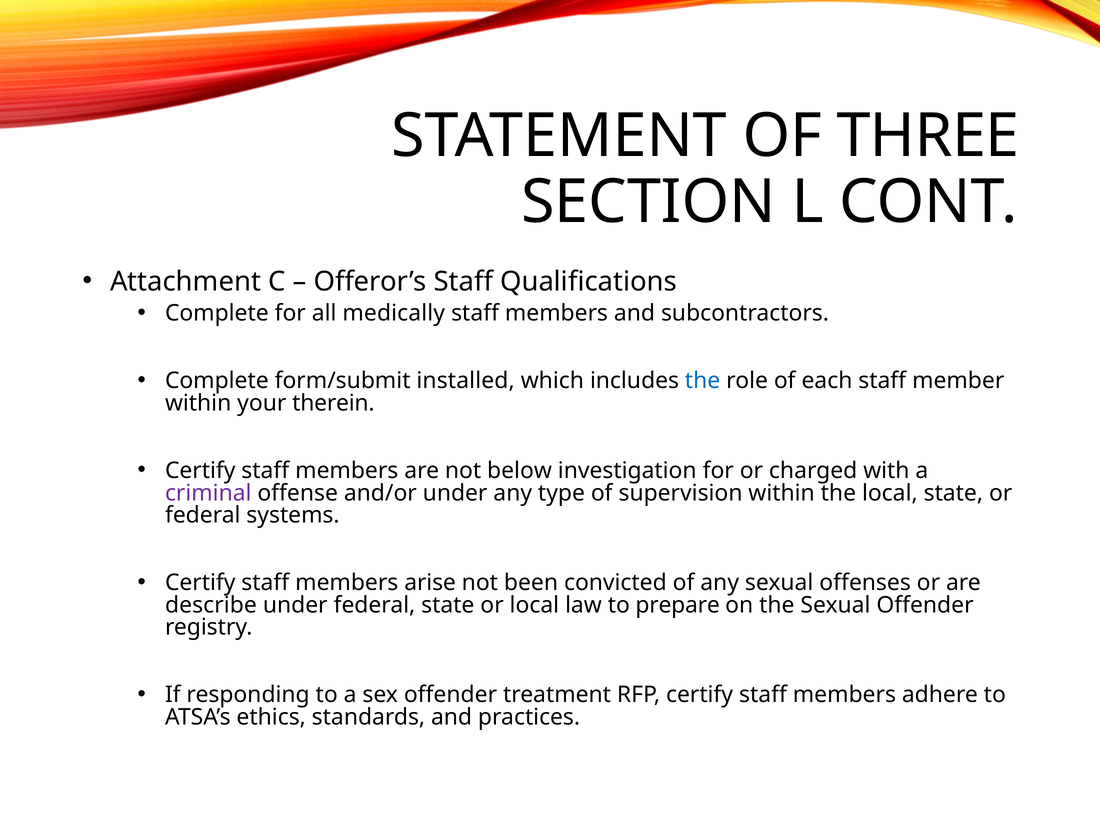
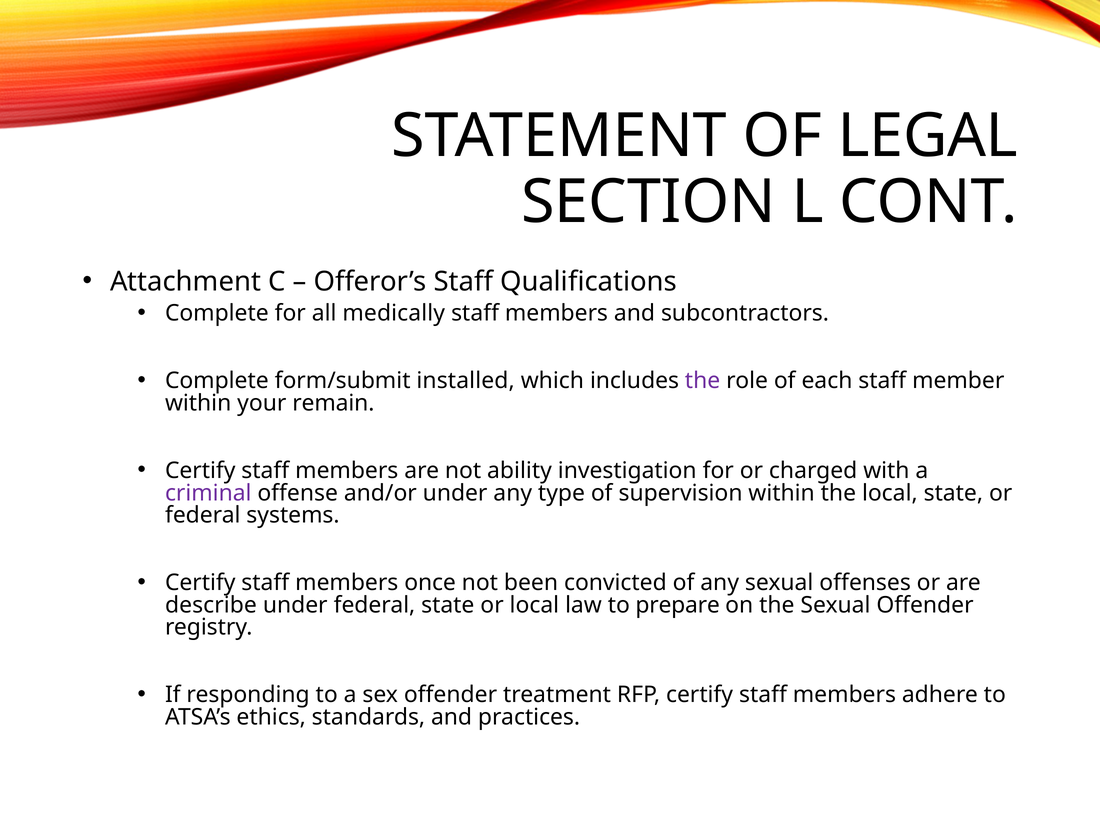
THREE: THREE -> LEGAL
the at (703, 381) colour: blue -> purple
therein: therein -> remain
below: below -> ability
arise: arise -> once
